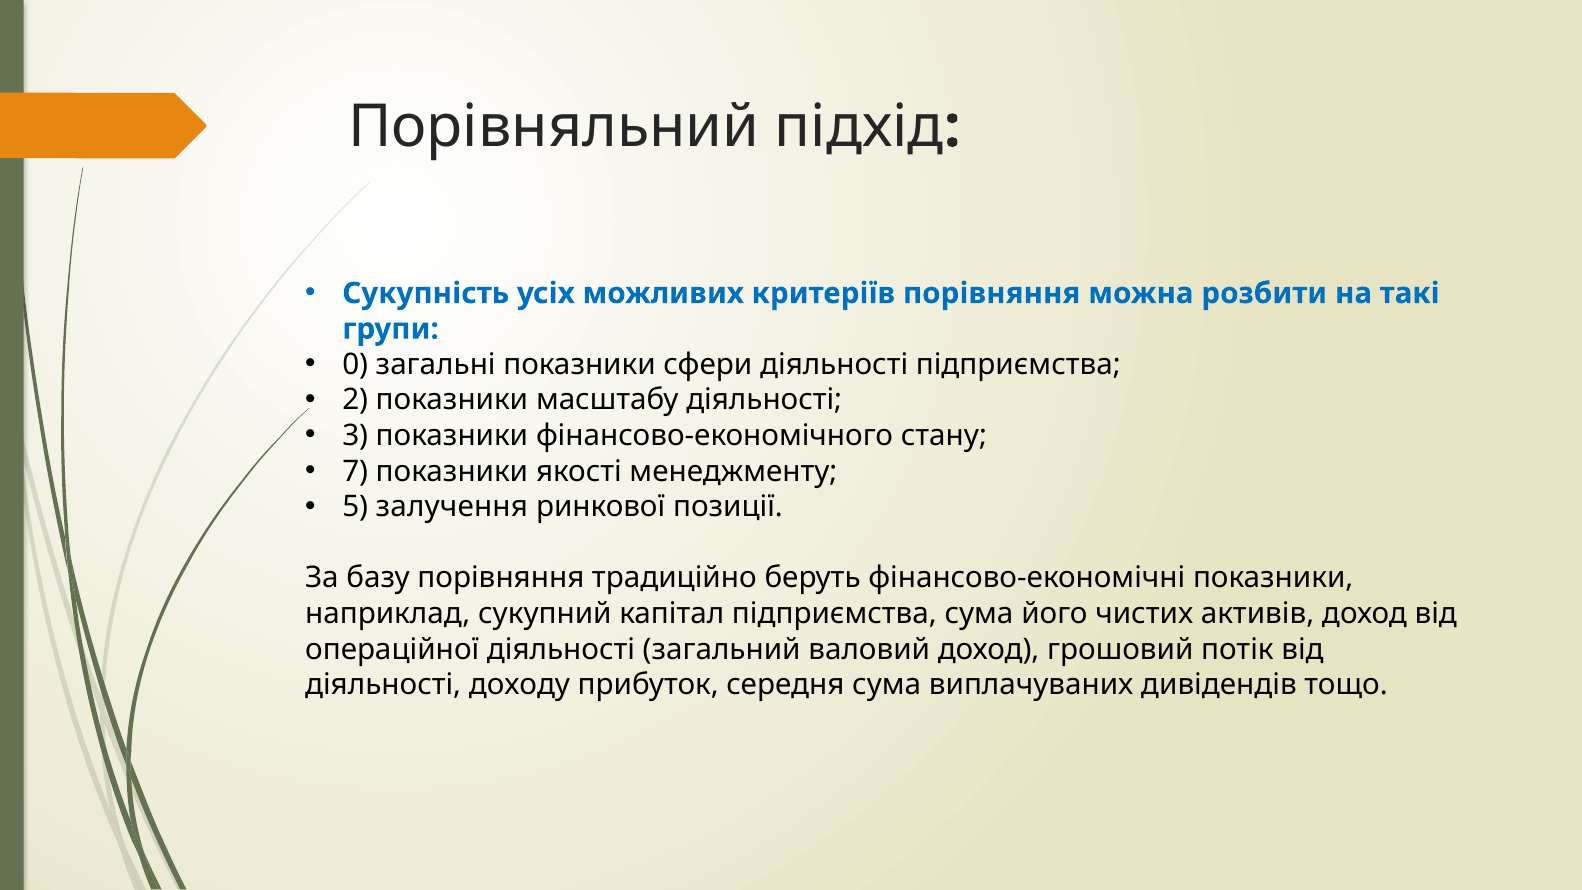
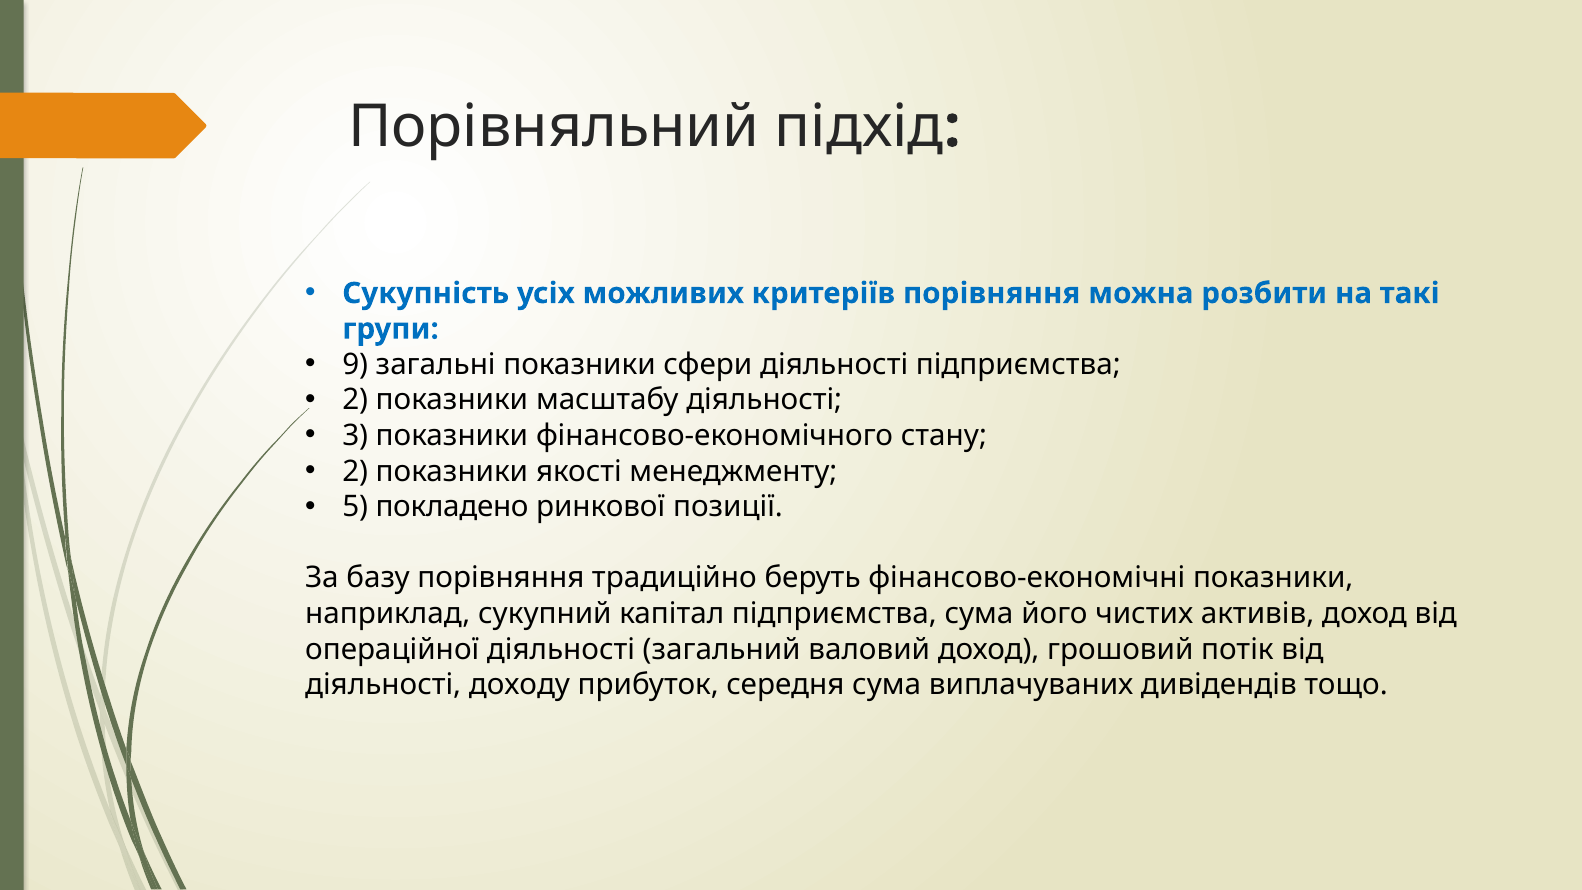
0: 0 -> 9
7 at (355, 471): 7 -> 2
залучення: залучення -> покладено
